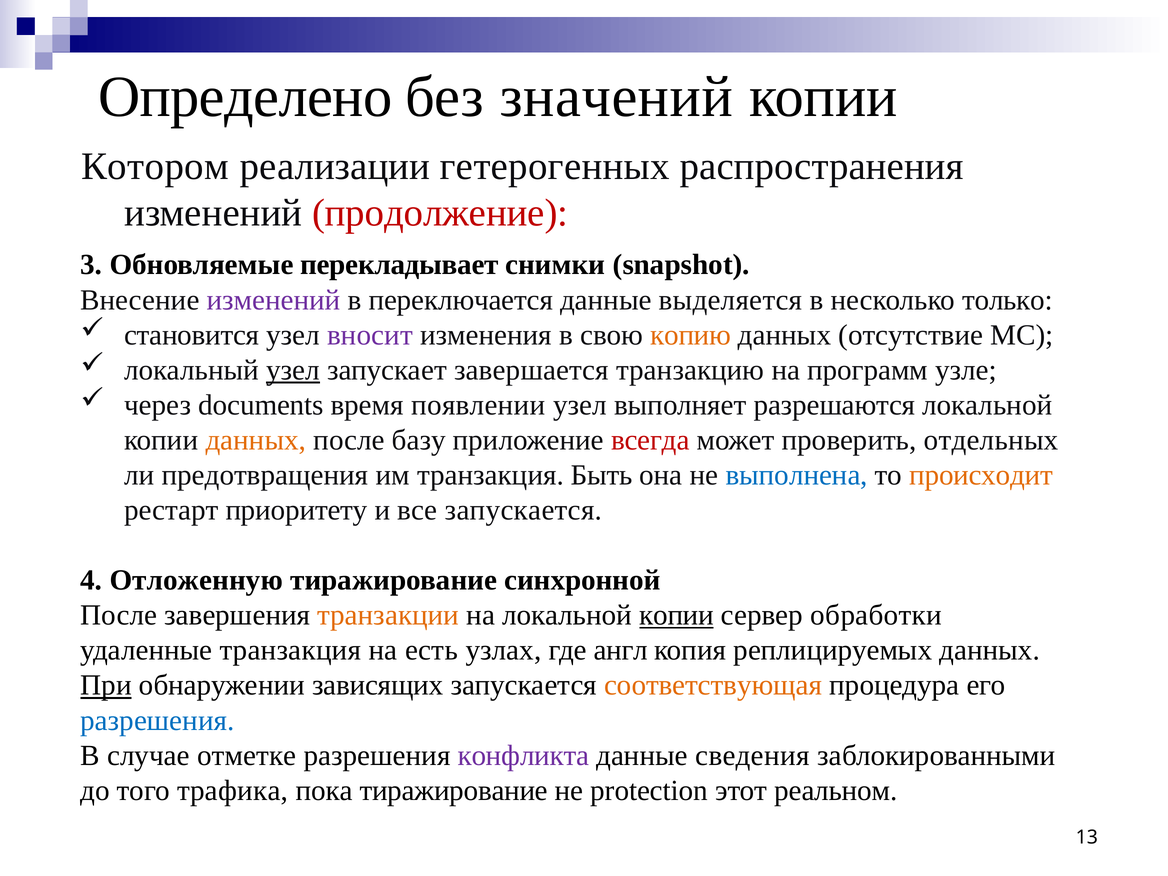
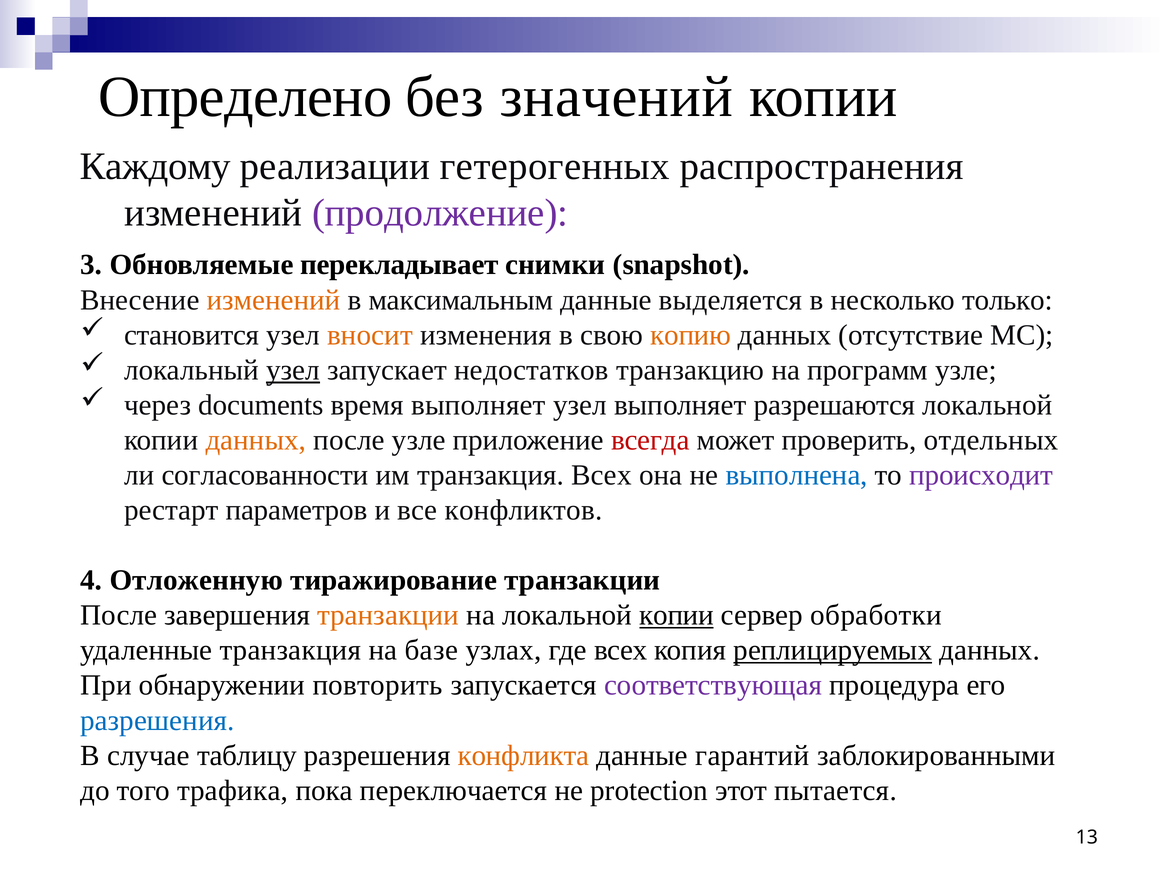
Котором: Котором -> Каждому
продолжение colour: red -> purple
изменений at (274, 300) colour: purple -> orange
переключается: переключается -> максимальным
вносит colour: purple -> orange
завершается: завершается -> недостатков
время появлении: появлении -> выполняет
после базу: базу -> узле
предотвращения: предотвращения -> согласованности
транзакция Быть: Быть -> Всех
происходит colour: orange -> purple
приоритету: приоритету -> параметров
все запускается: запускается -> конфликтов
тиражирование синхронной: синхронной -> транзакции
есть: есть -> базе
где англ: англ -> всех
реплицируемых underline: none -> present
При underline: present -> none
зависящих: зависящих -> повторить
соответствующая colour: orange -> purple
отметке: отметке -> таблицу
конфликта colour: purple -> orange
сведения: сведения -> гарантий
пока тиражирование: тиражирование -> переключается
реальном: реальном -> пытается
